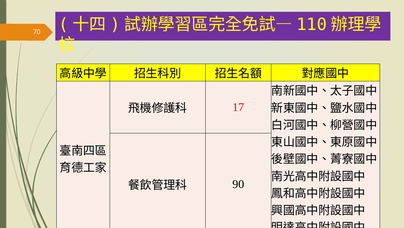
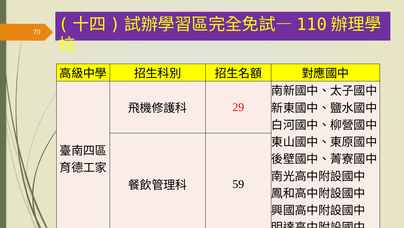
17: 17 -> 29
90: 90 -> 59
